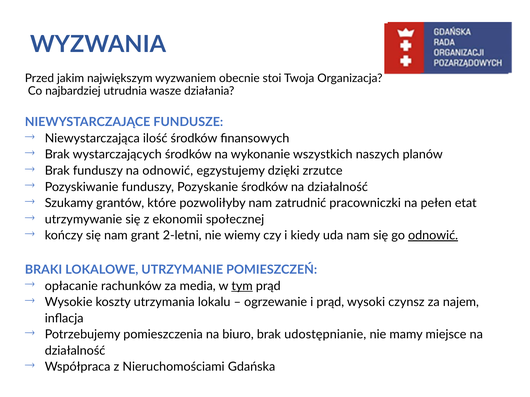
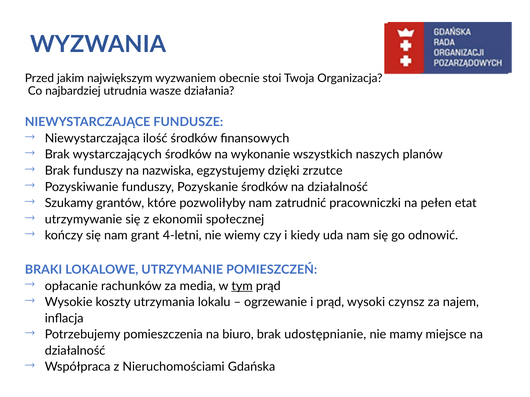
na odnowić: odnowić -> nazwiska
2-letni: 2-letni -> 4-letni
odnowić at (433, 236) underline: present -> none
